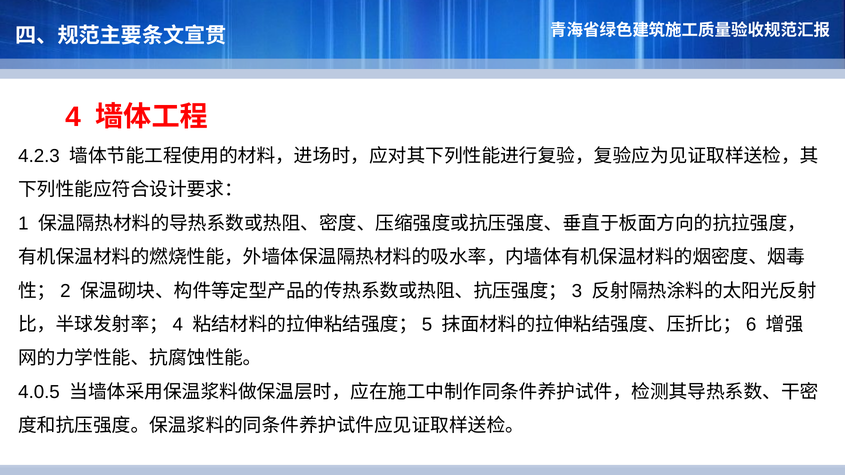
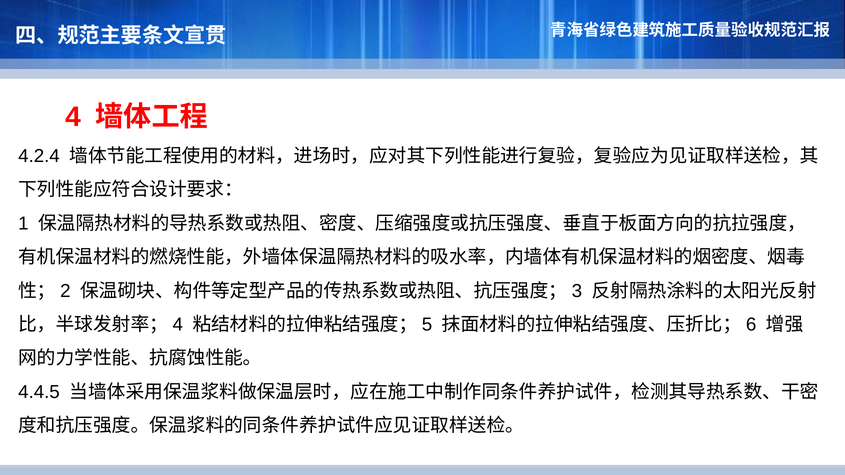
4.2.3: 4.2.3 -> 4.2.4
4.0.5: 4.0.5 -> 4.4.5
